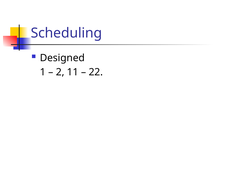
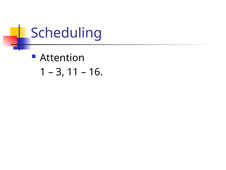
Designed: Designed -> Attention
2: 2 -> 3
22: 22 -> 16
